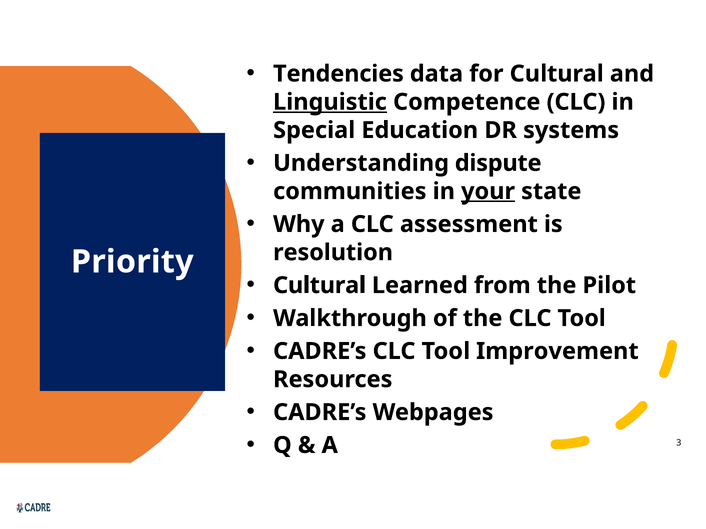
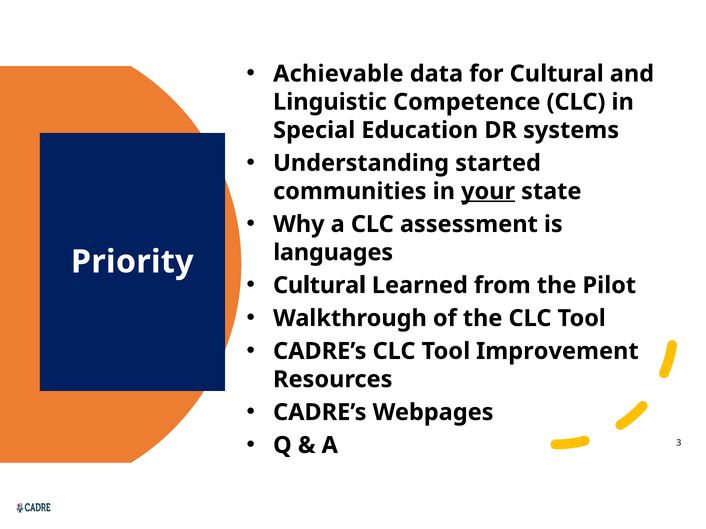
Tendencies: Tendencies -> Achievable
Linguistic underline: present -> none
dispute: dispute -> started
resolution: resolution -> languages
